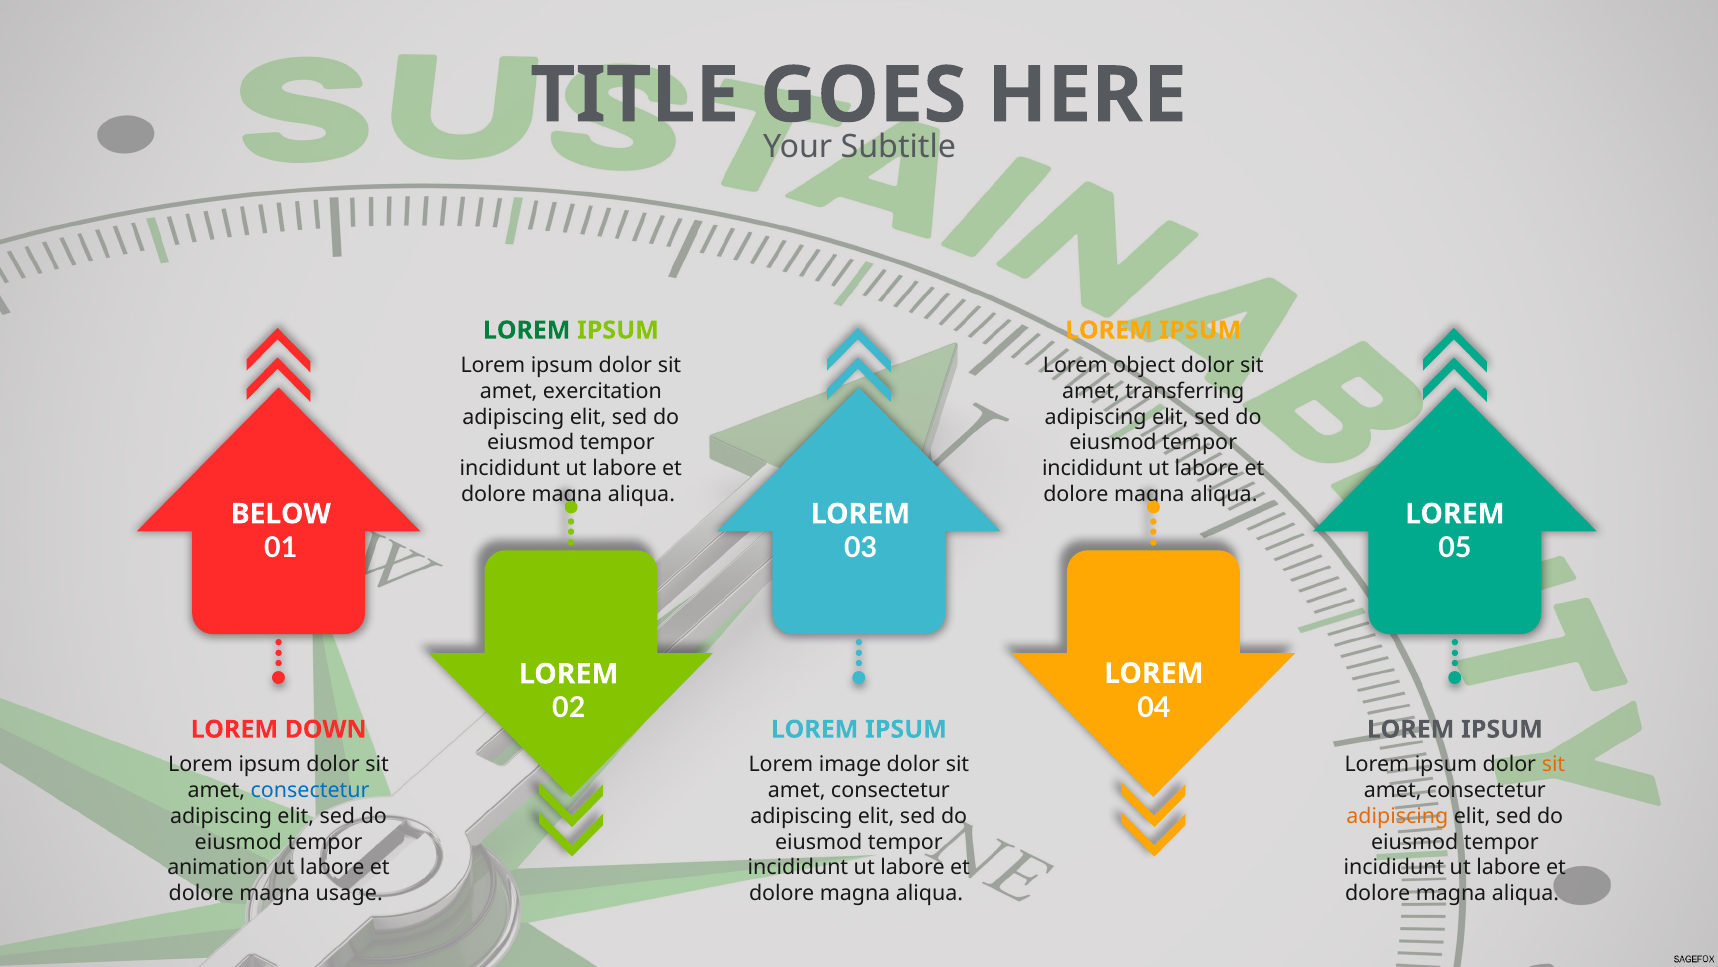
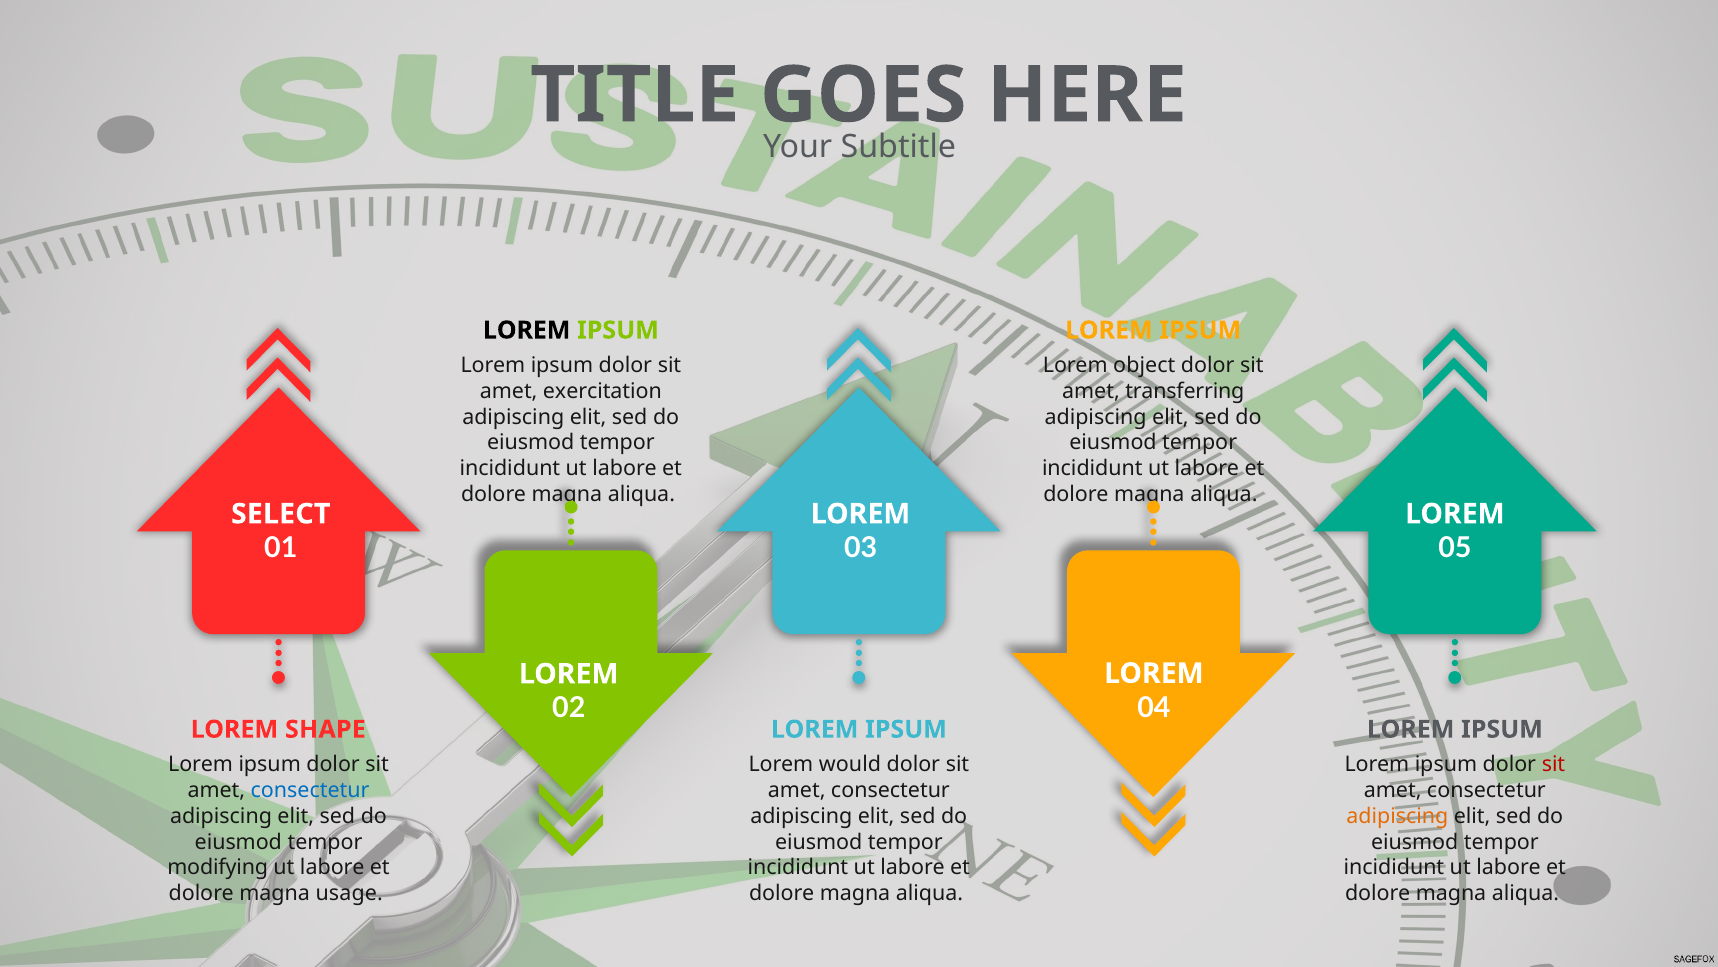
LOREM at (527, 330) colour: green -> black
BELOW: BELOW -> SELECT
DOWN: DOWN -> SHAPE
image: image -> would
sit at (1554, 764) colour: orange -> red
animation: animation -> modifying
